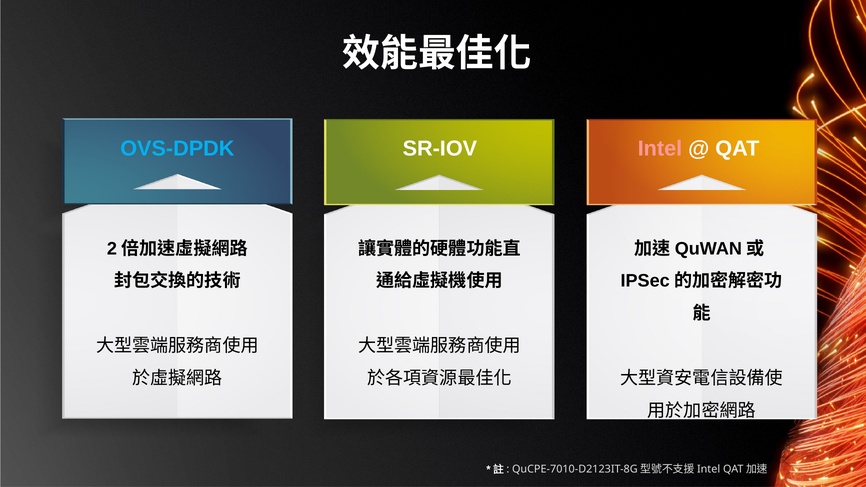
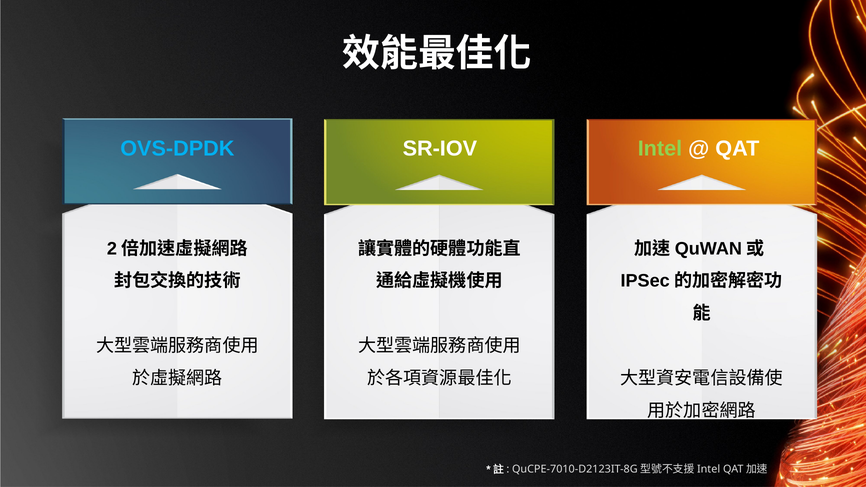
Intel colour: pink -> light green
